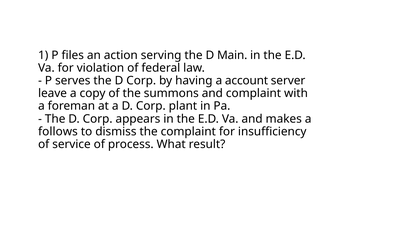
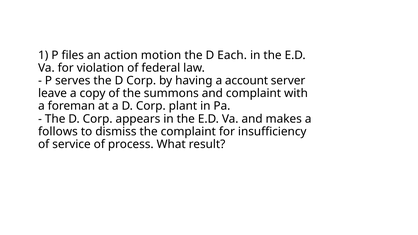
serving: serving -> motion
Main: Main -> Each
